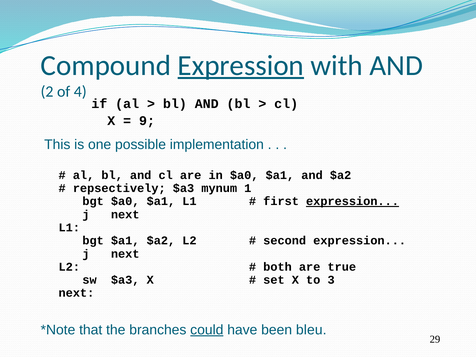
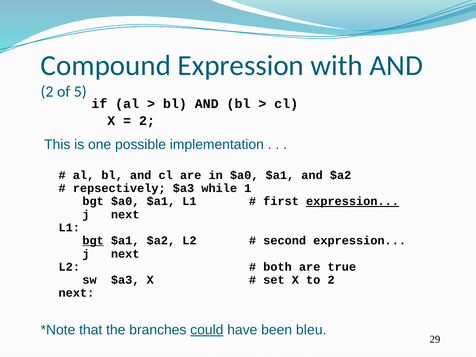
Expression at (241, 65) underline: present -> none
4: 4 -> 5
9 at (147, 121): 9 -> 2
mynum: mynum -> while
bgt at (93, 241) underline: none -> present
to 3: 3 -> 2
